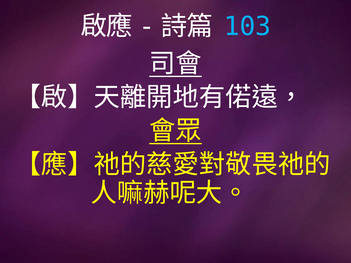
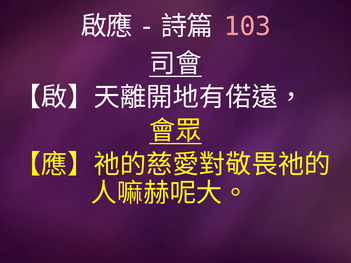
103 colour: light blue -> pink
